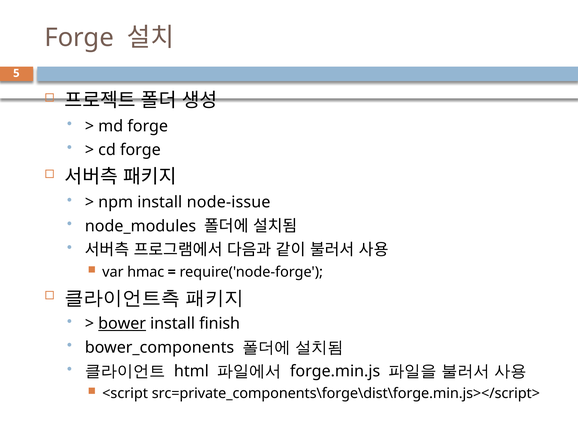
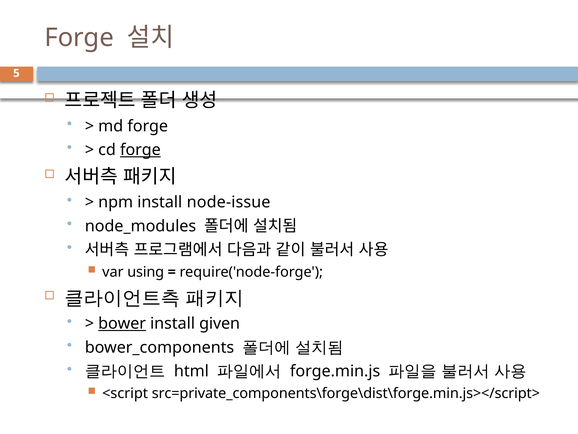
forge at (140, 150) underline: none -> present
hmac: hmac -> using
finish: finish -> given
